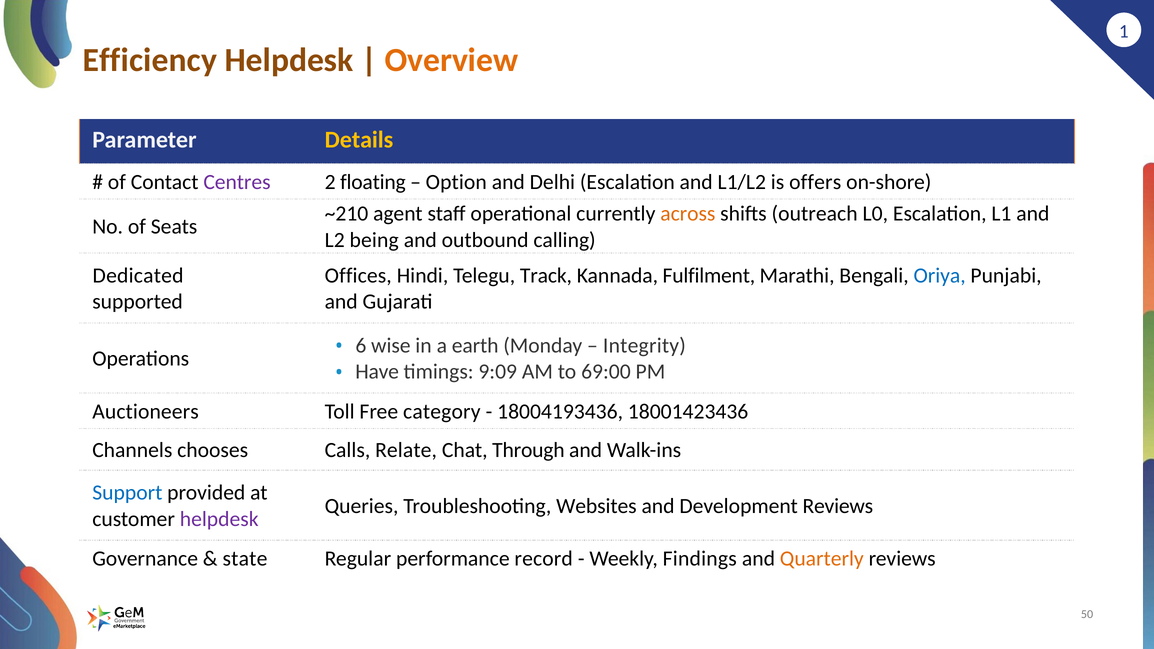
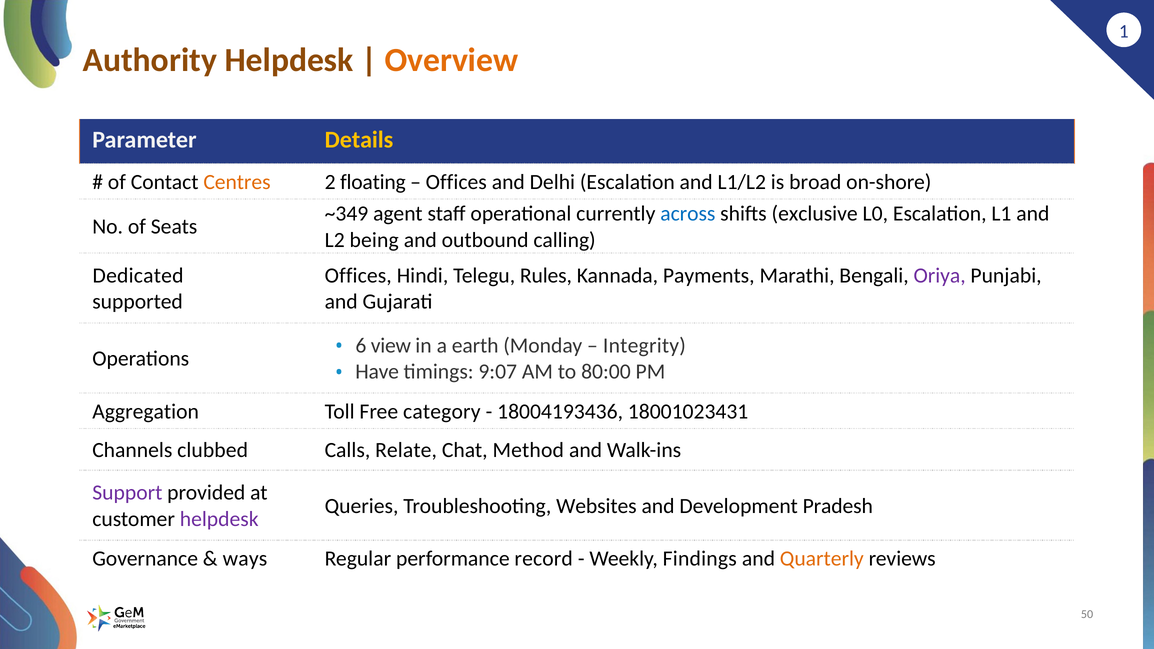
Efficiency: Efficiency -> Authority
Centres colour: purple -> orange
Option at (456, 182): Option -> Offices
offers: offers -> broad
~210: ~210 -> ~349
across colour: orange -> blue
outreach: outreach -> exclusive
Track: Track -> Rules
Fulfilment: Fulfilment -> Payments
Oriya colour: blue -> purple
wise: wise -> view
9:09: 9:09 -> 9:07
69:00: 69:00 -> 80:00
Auctioneers: Auctioneers -> Aggregation
18001423436: 18001423436 -> 18001023431
chooses: chooses -> clubbed
Through: Through -> Method
Support colour: blue -> purple
Development Reviews: Reviews -> Pradesh
state: state -> ways
